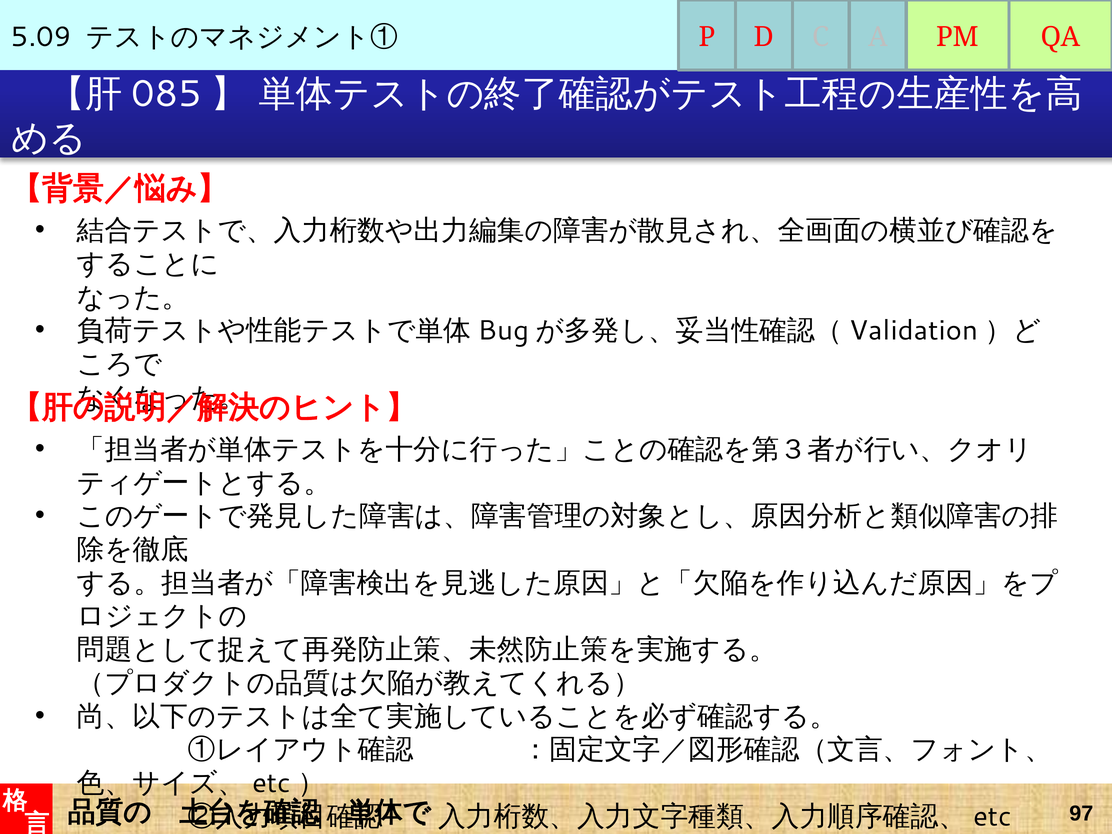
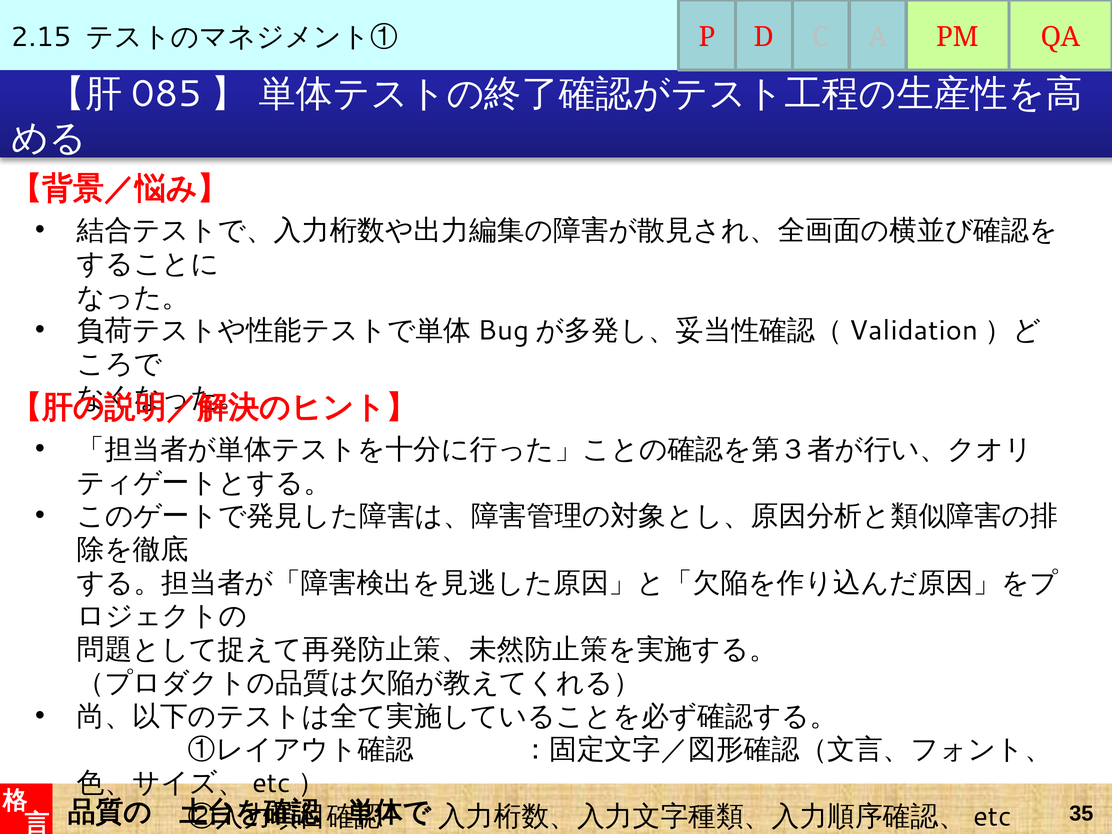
5.09: 5.09 -> 2.15
97: 97 -> 35
